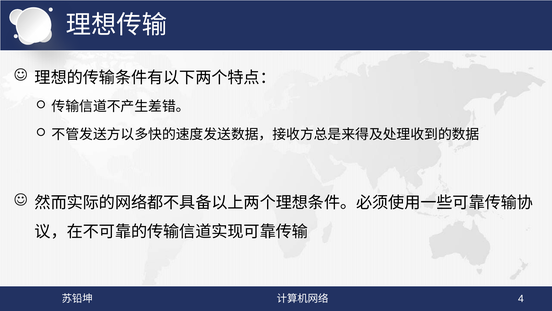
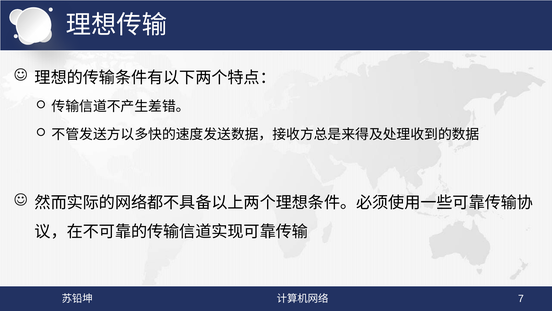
4: 4 -> 7
